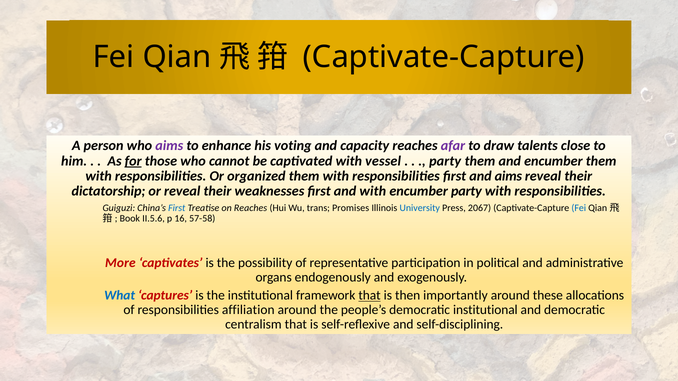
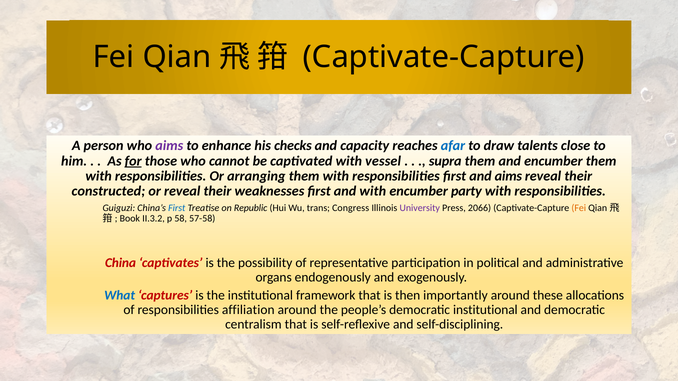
voting: voting -> checks
afar colour: purple -> blue
party at (445, 161): party -> supra
organized: organized -> arranging
dictatorship: dictatorship -> constructed
on Reaches: Reaches -> Republic
Promises: Promises -> Congress
University colour: blue -> purple
2067: 2067 -> 2066
Fei at (579, 208) colour: blue -> orange
II.5.6: II.5.6 -> II.3.2
16: 16 -> 58
More: More -> China
that at (370, 296) underline: present -> none
